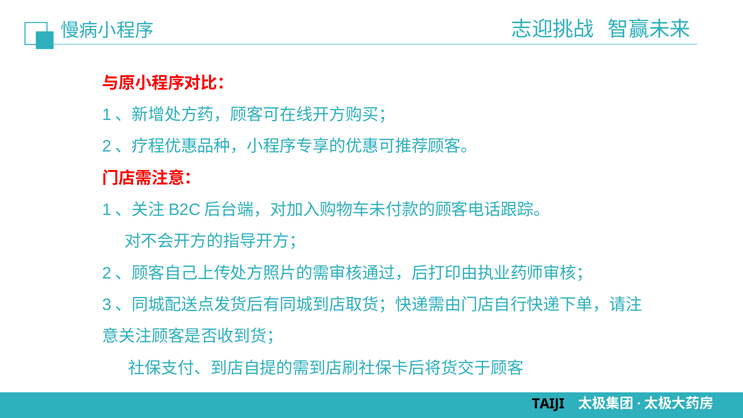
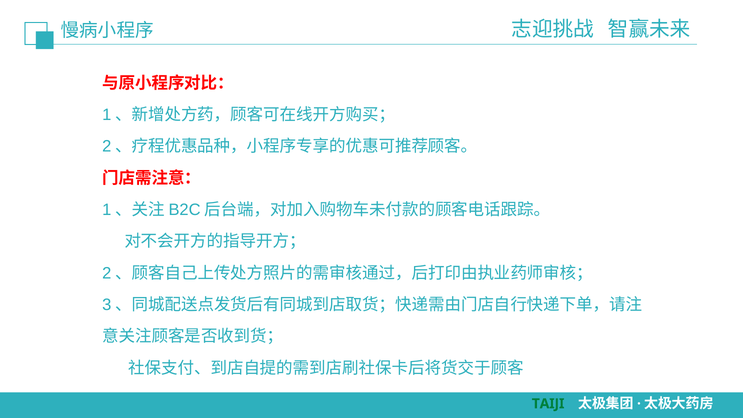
TAIJI colour: black -> green
